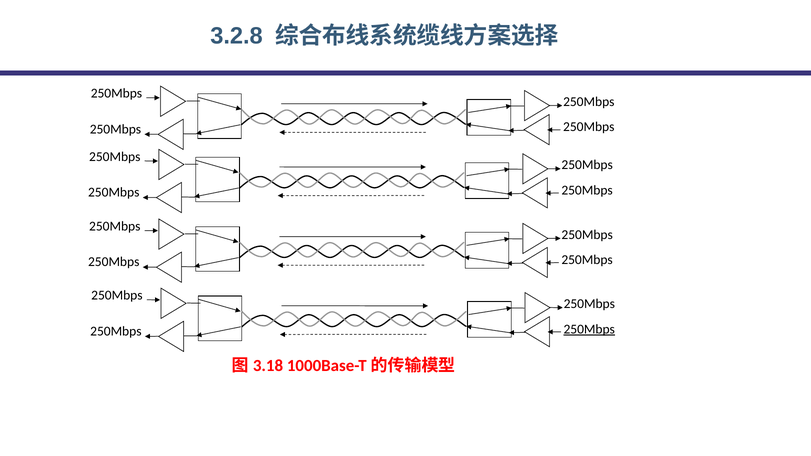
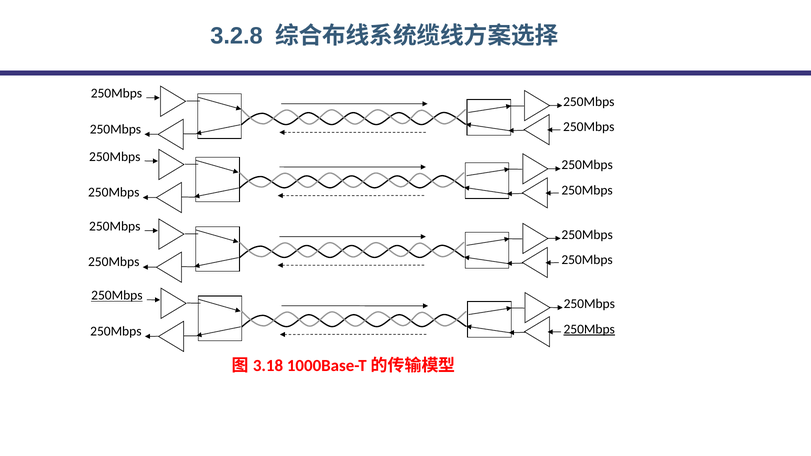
250Mbps at (117, 296) underline: none -> present
